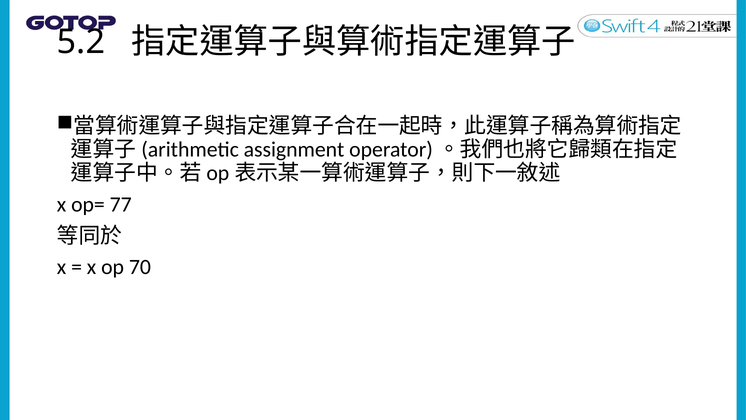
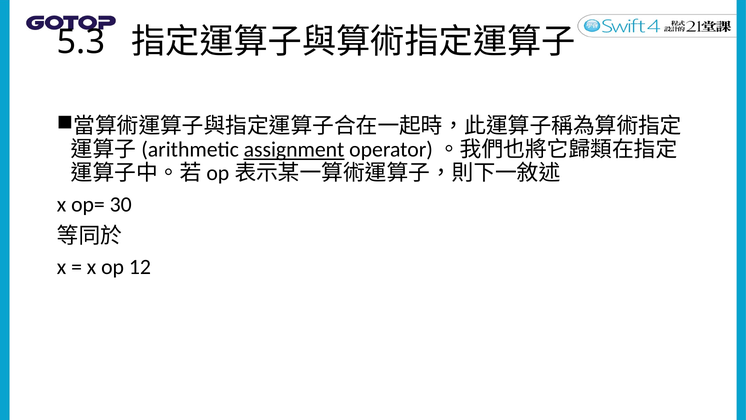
5.2: 5.2 -> 5.3
assignment underline: none -> present
77: 77 -> 30
70: 70 -> 12
